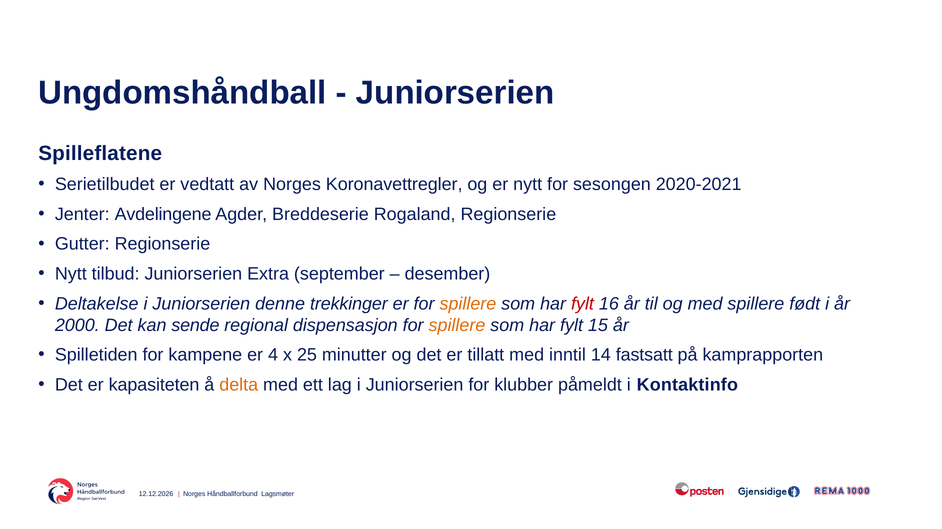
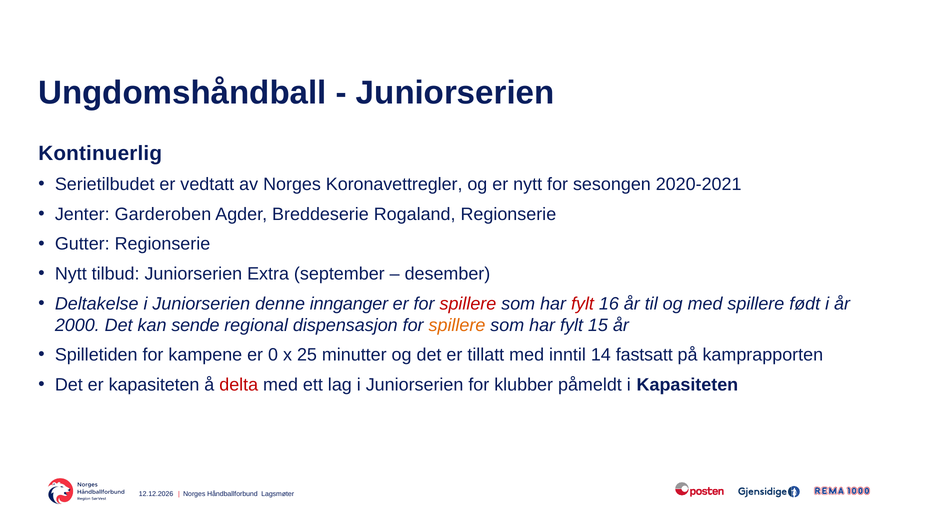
Spilleflatene: Spilleflatene -> Kontinuerlig
Avdelingene: Avdelingene -> Garderoben
trekkinger: trekkinger -> innganger
spillere at (468, 304) colour: orange -> red
4: 4 -> 0
delta colour: orange -> red
i Kontaktinfo: Kontaktinfo -> Kapasiteten
